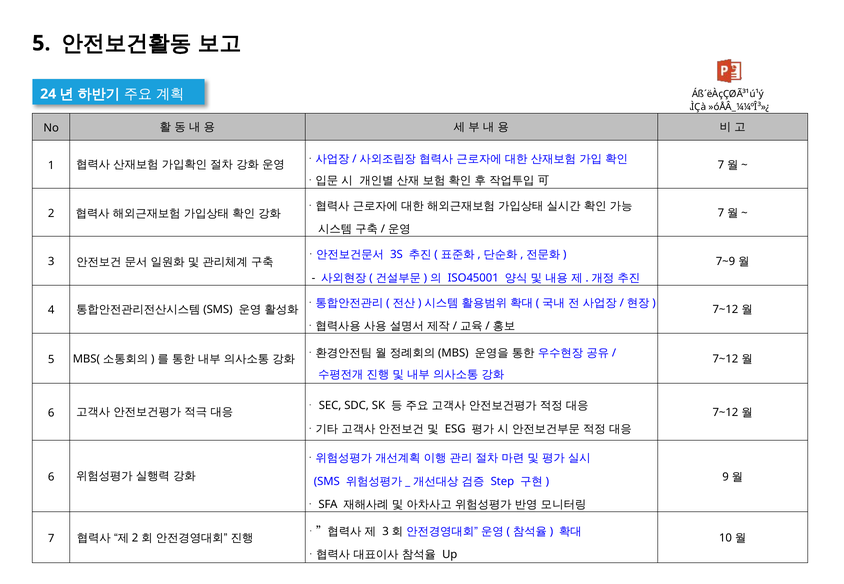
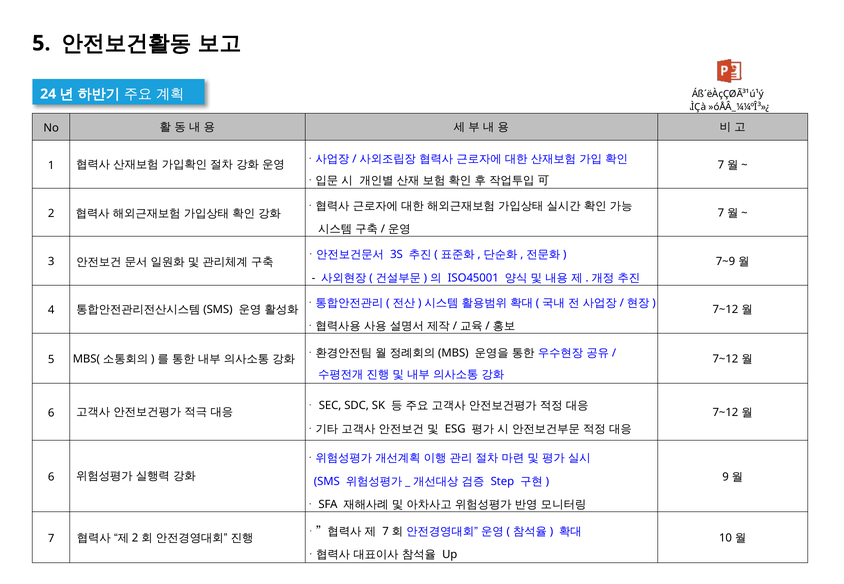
3 at (386, 532): 3 -> 7
